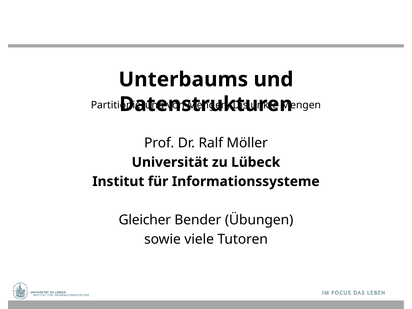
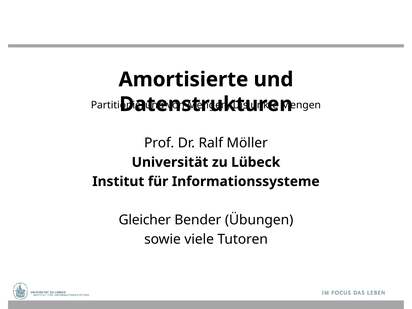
Unterbaums: Unterbaums -> Amortisierte
